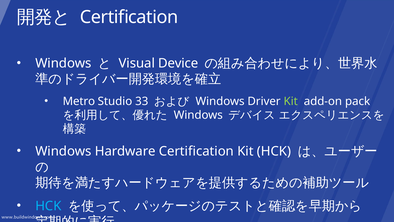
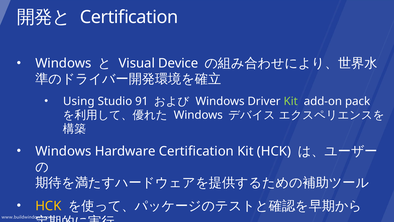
Metro: Metro -> Using
33: 33 -> 91
HCK at (48, 206) colour: light blue -> yellow
